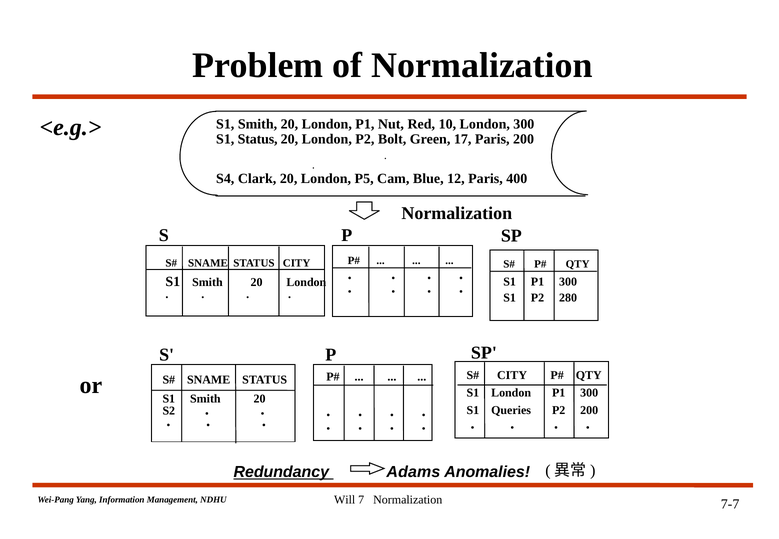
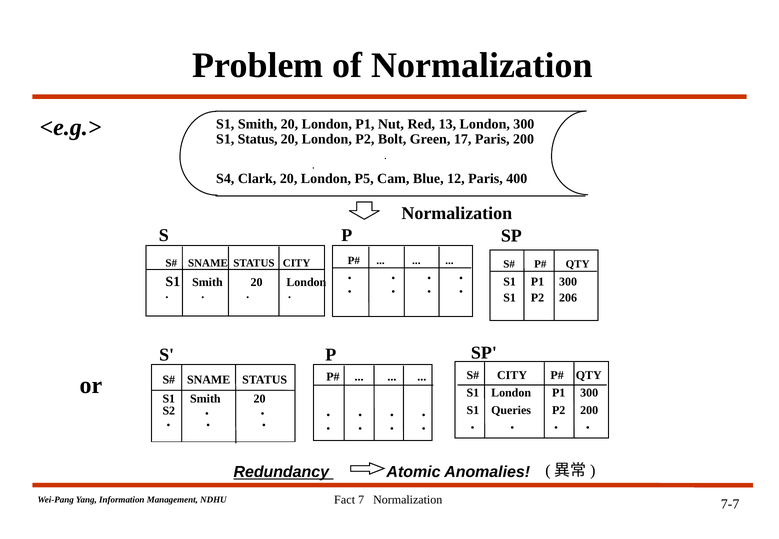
10: 10 -> 13
280: 280 -> 206
Adams: Adams -> Atomic
Will: Will -> Fact
